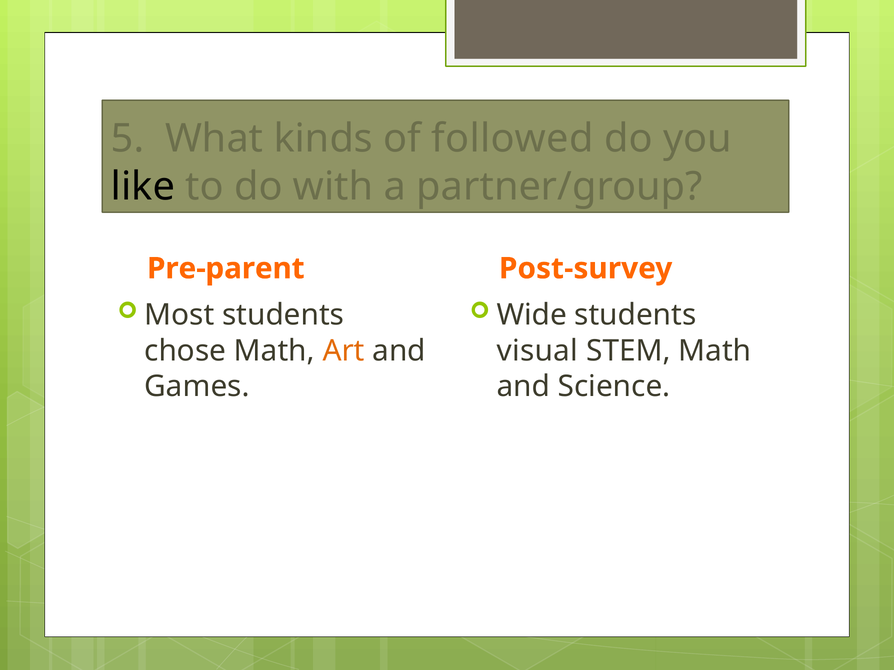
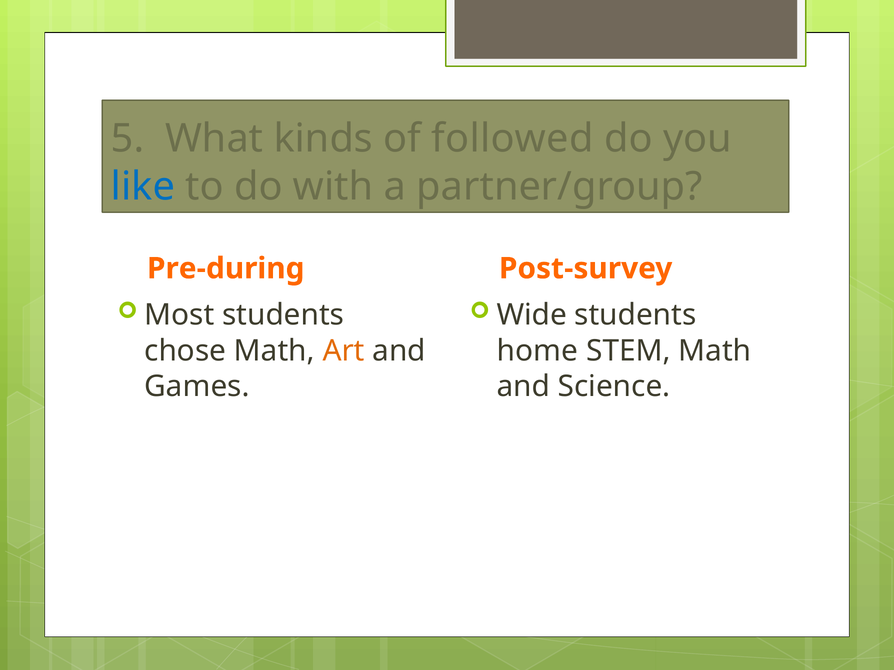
like colour: black -> blue
Pre-parent: Pre-parent -> Pre-during
visual: visual -> home
